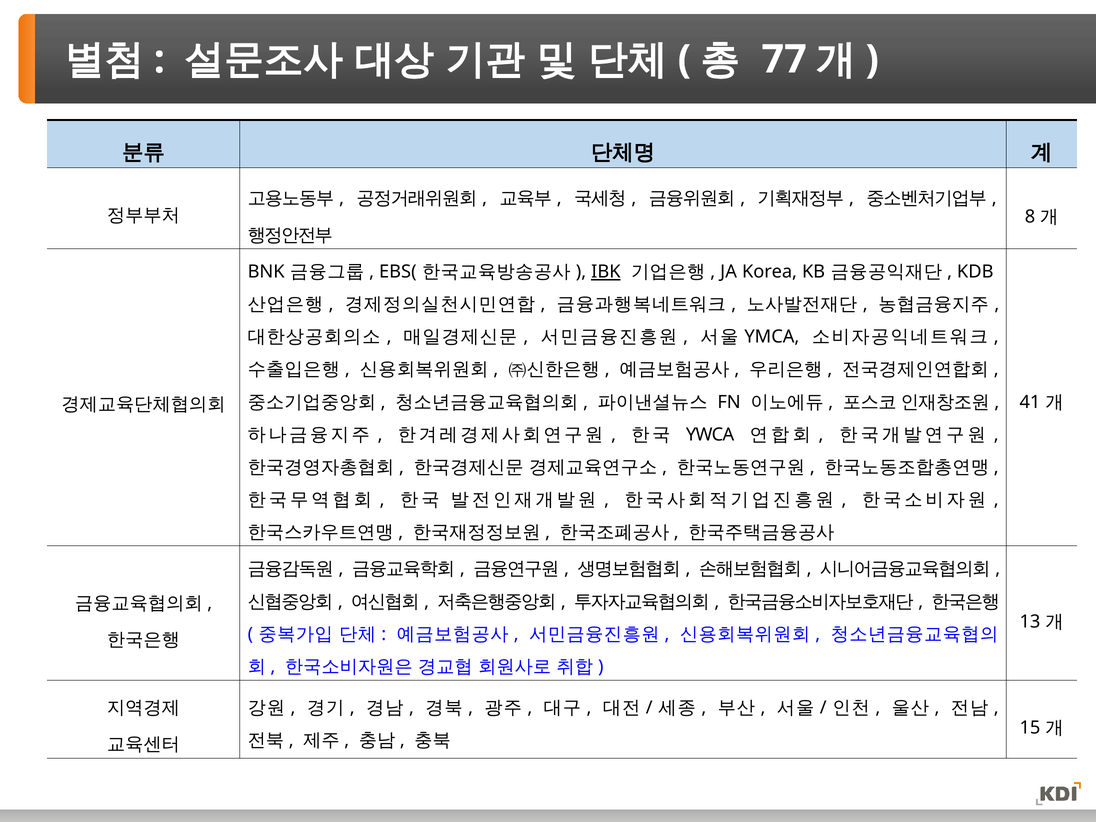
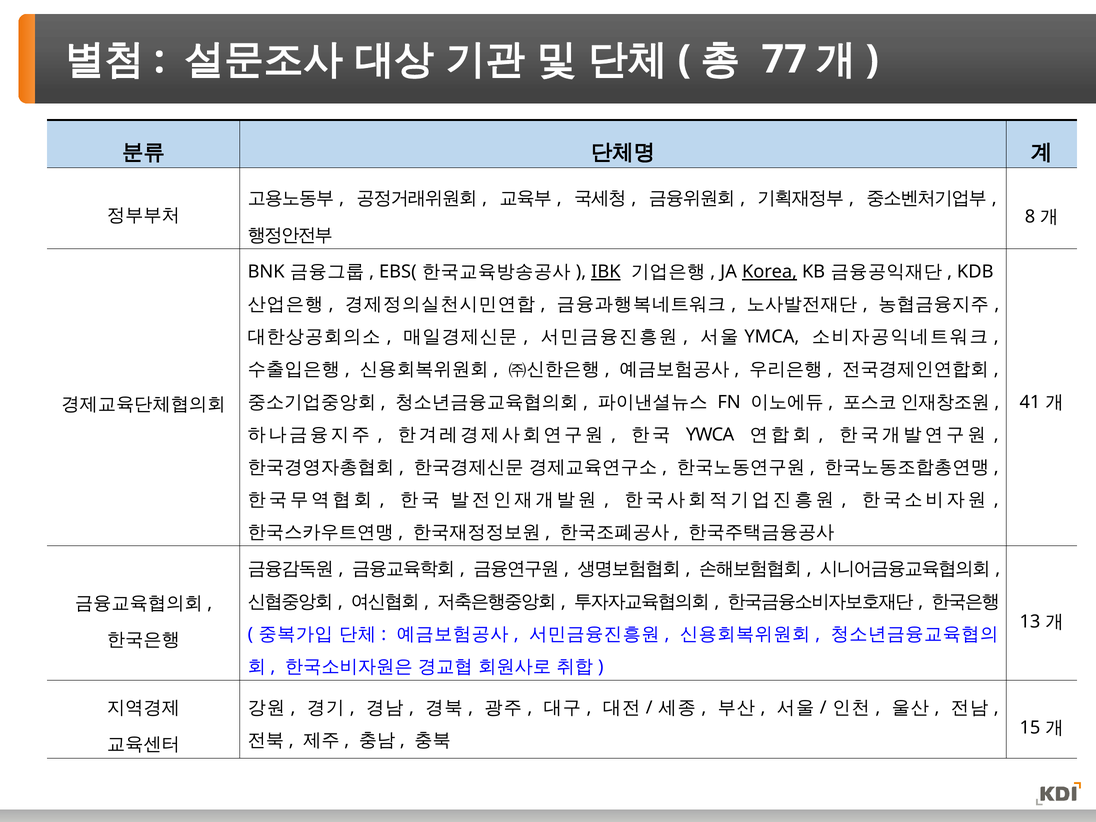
Korea underline: none -> present
